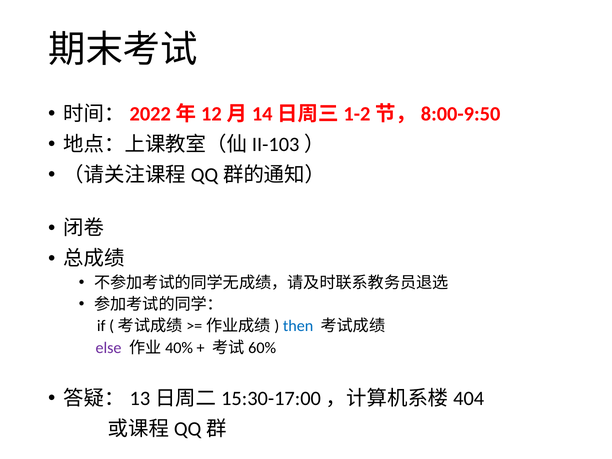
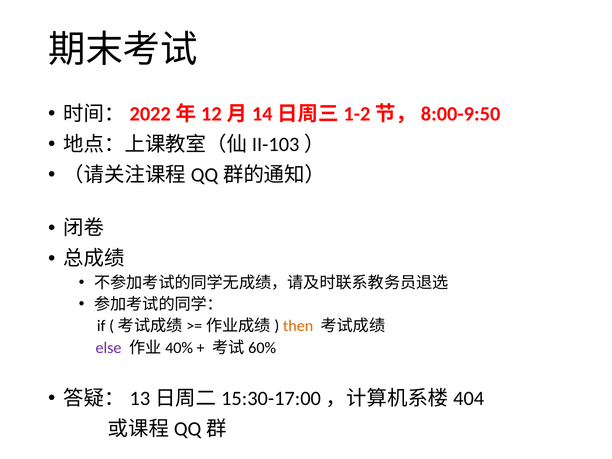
then colour: blue -> orange
